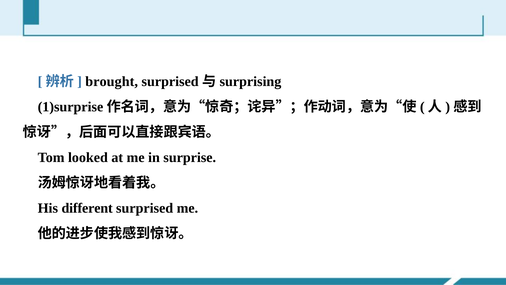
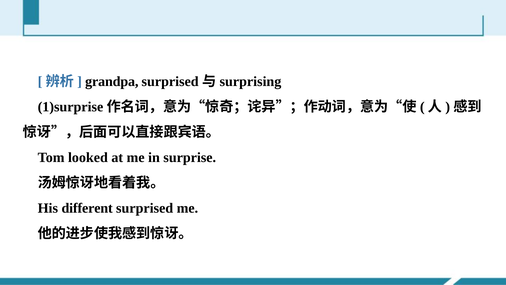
brought: brought -> grandpa
